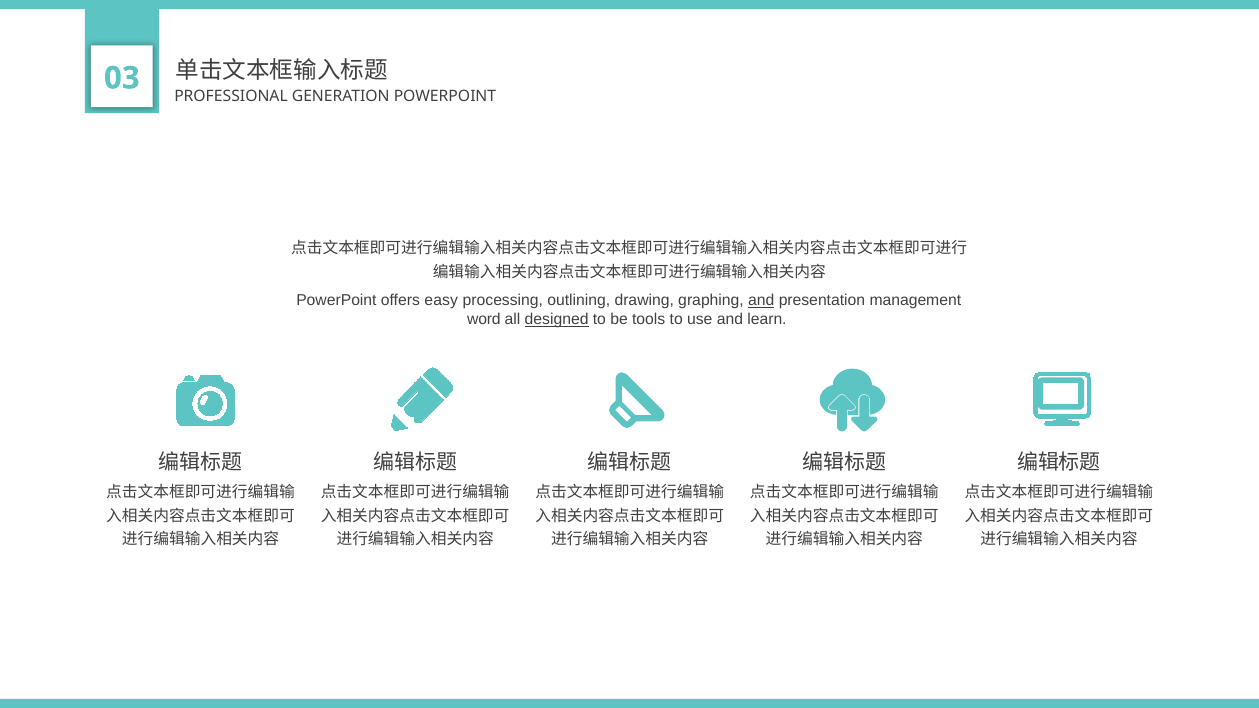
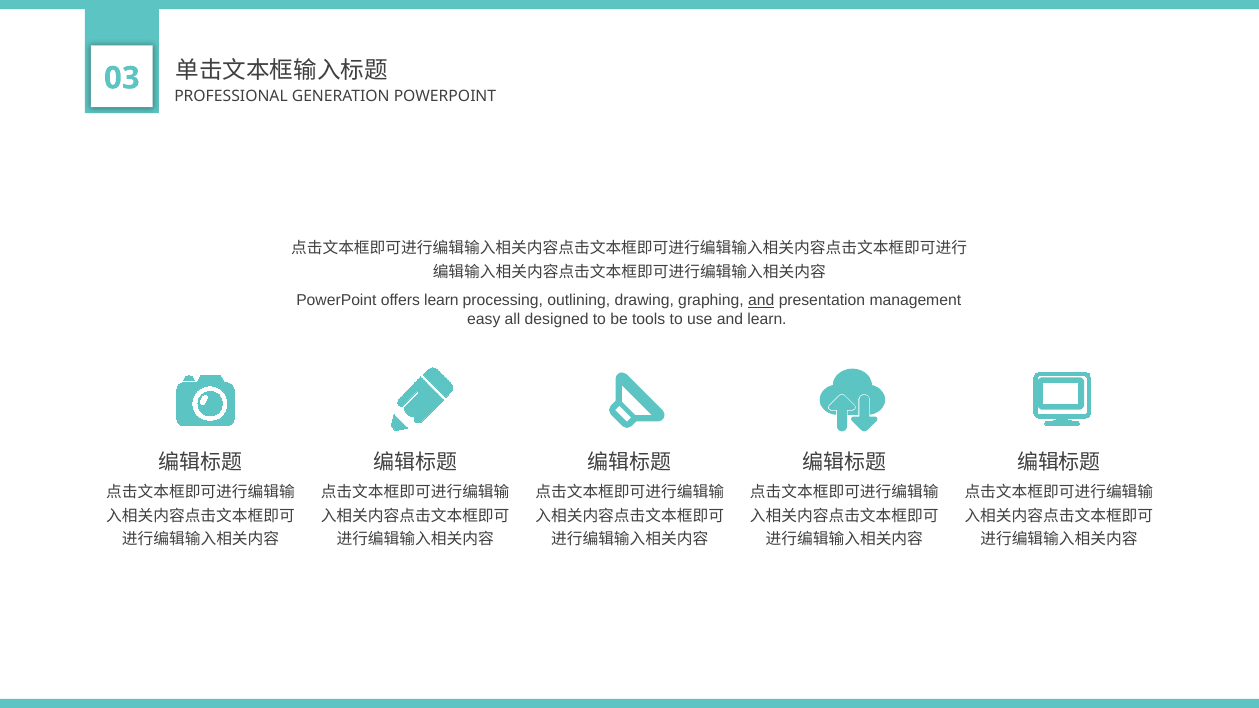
offers easy: easy -> learn
word: word -> easy
designed underline: present -> none
